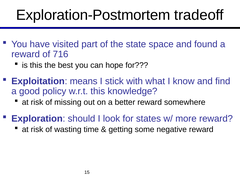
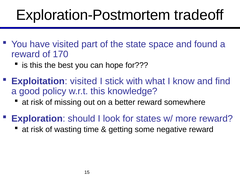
716: 716 -> 170
Exploitation means: means -> visited
